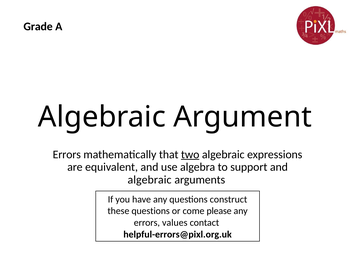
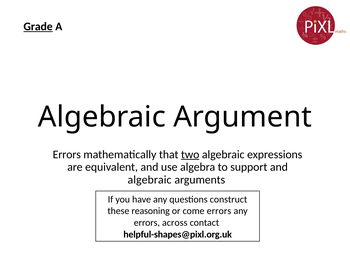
Grade underline: none -> present
these questions: questions -> reasoning
come please: please -> errors
values: values -> across
helpful-errors@pixl.org.uk: helpful-errors@pixl.org.uk -> helpful-shapes@pixl.org.uk
